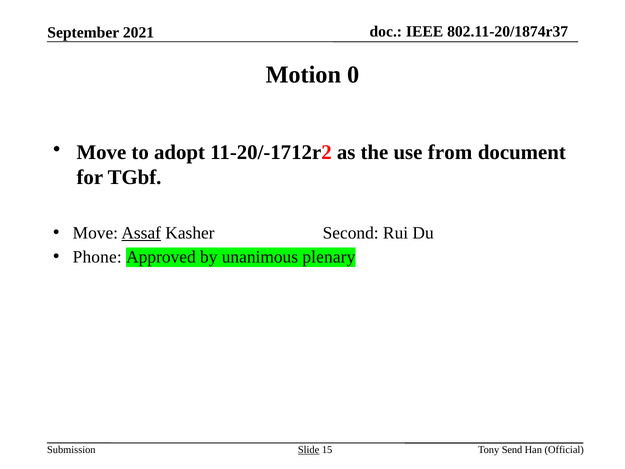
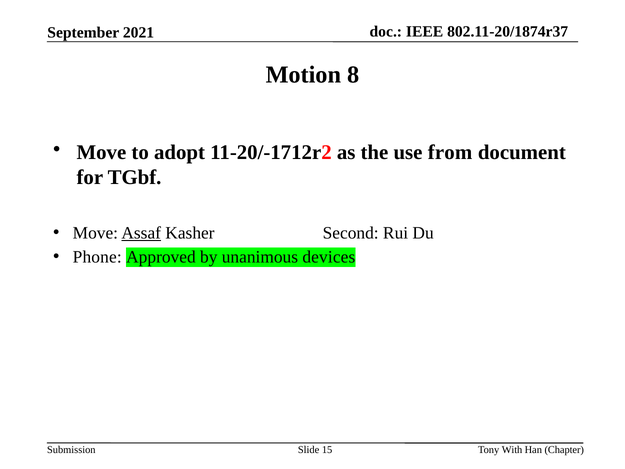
0: 0 -> 8
plenary: plenary -> devices
Slide underline: present -> none
Send: Send -> With
Official: Official -> Chapter
